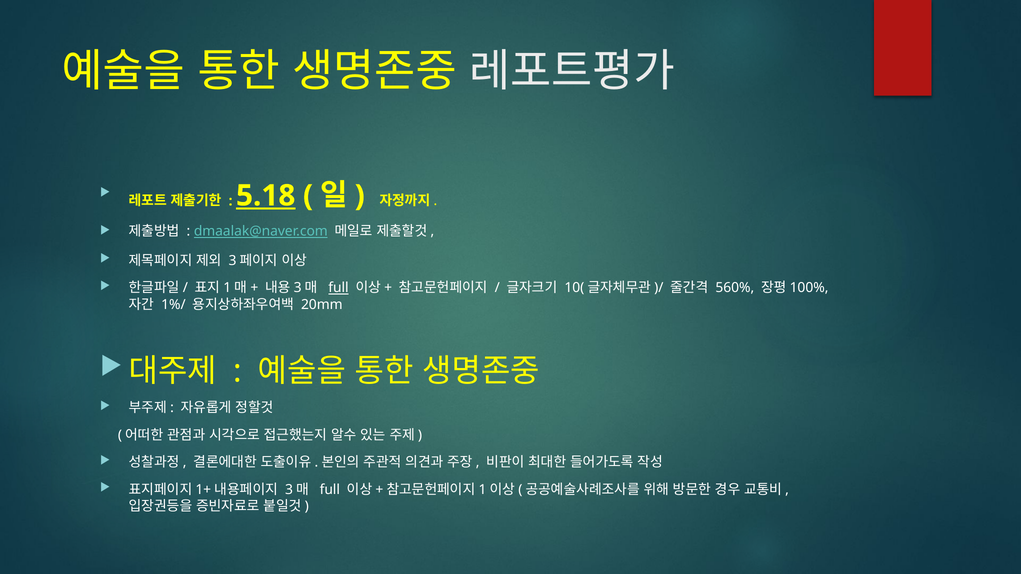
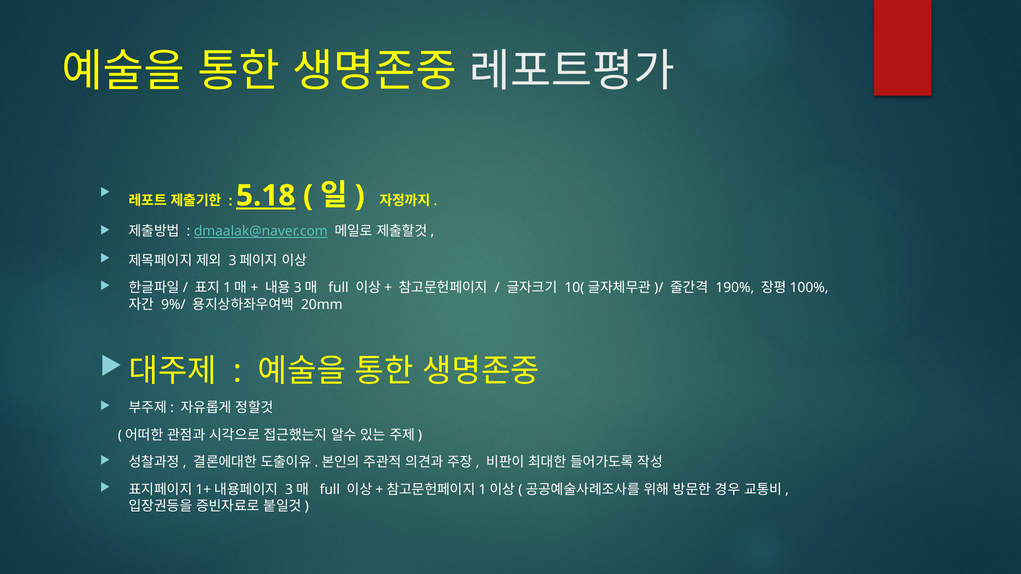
full at (339, 288) underline: present -> none
560%: 560% -> 190%
1%/: 1%/ -> 9%/
